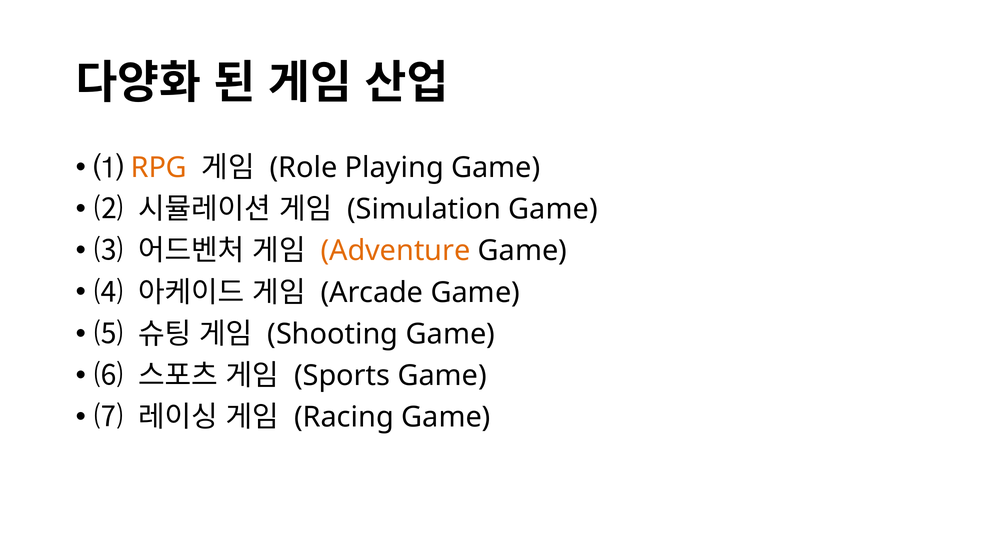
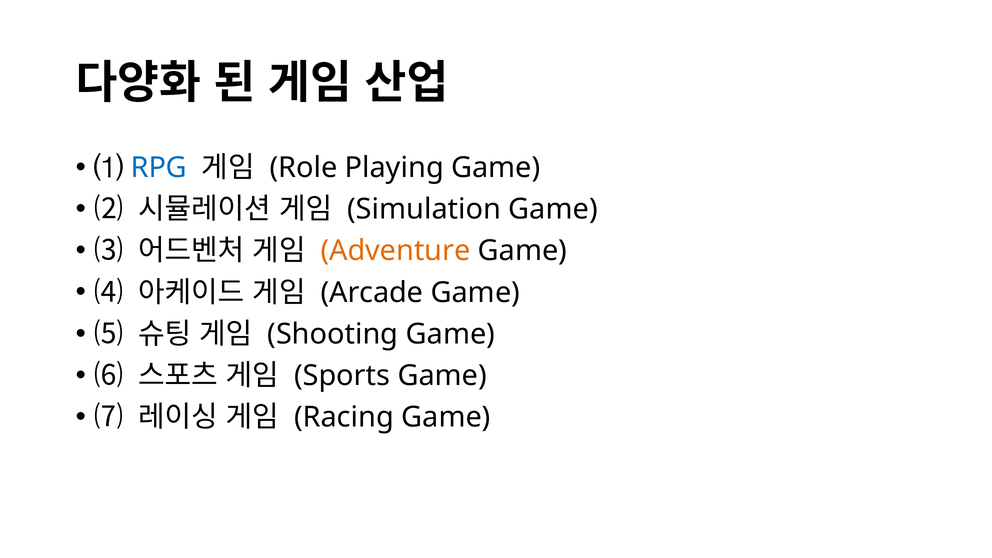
RPG colour: orange -> blue
